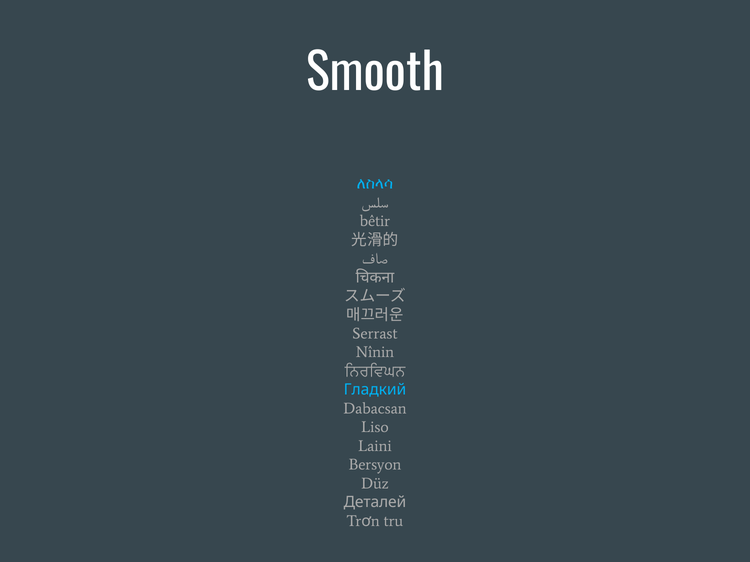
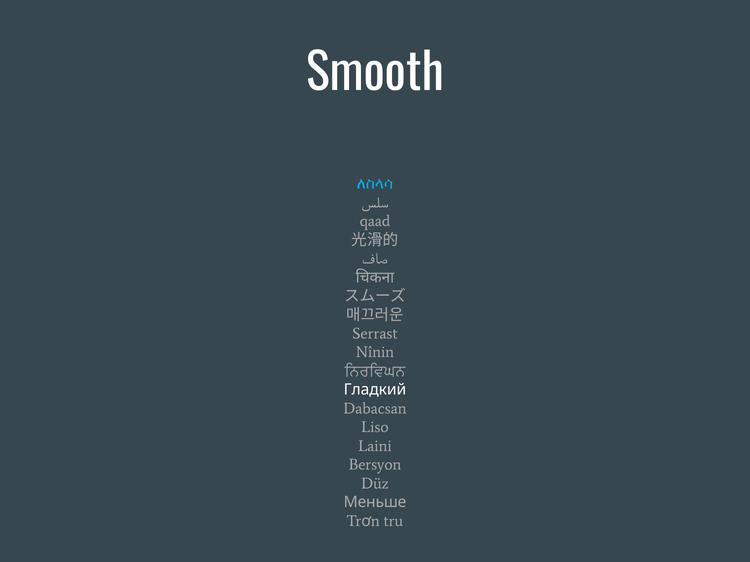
bêtir: bêtir -> qaad
Гладкий colour: light blue -> white
Деталей: Деталей -> Меньше
